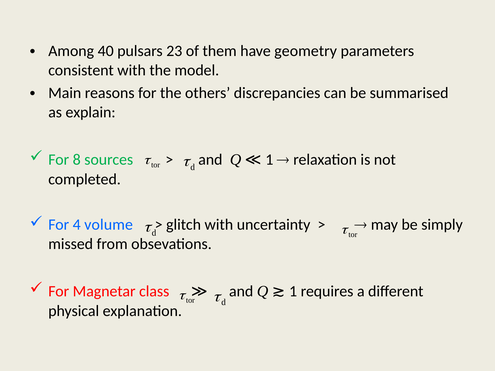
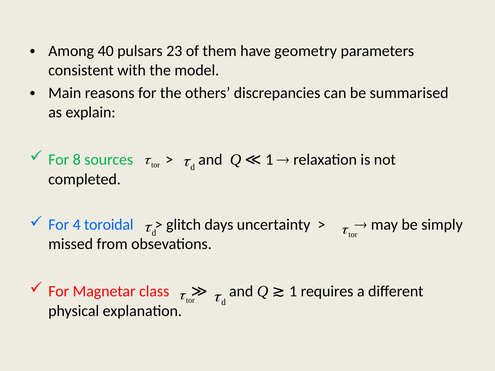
volume: volume -> toroidal
glitch with: with -> days
